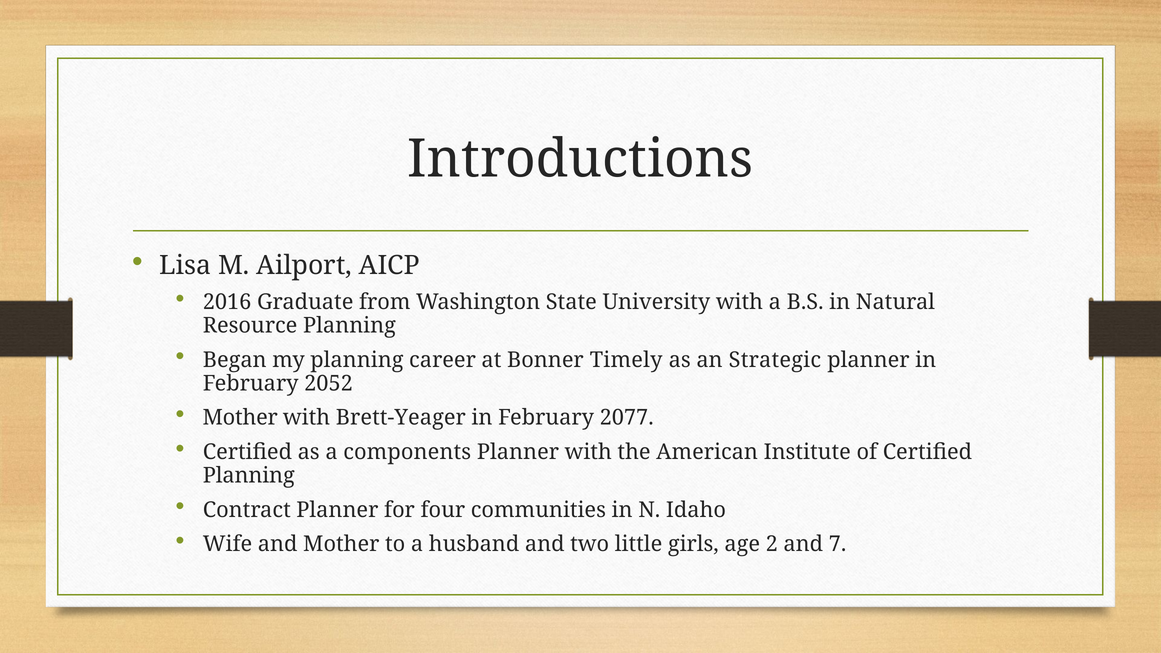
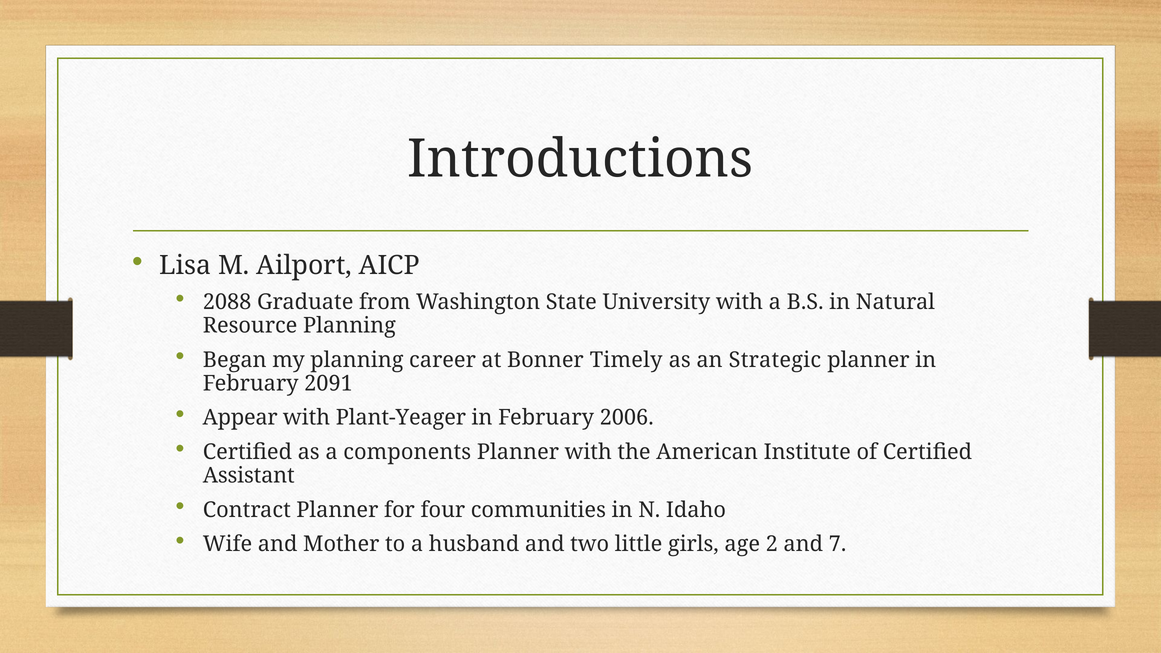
2016: 2016 -> 2088
2052: 2052 -> 2091
Mother at (240, 418): Mother -> Appear
Brett-Yeager: Brett-Yeager -> Plant-Yeager
2077: 2077 -> 2006
Planning at (249, 476): Planning -> Assistant
